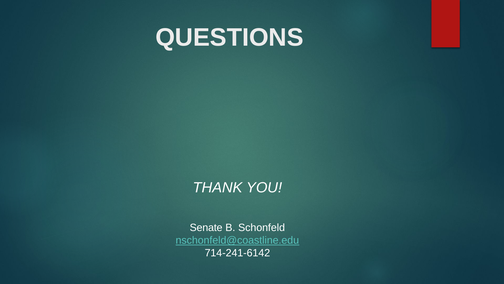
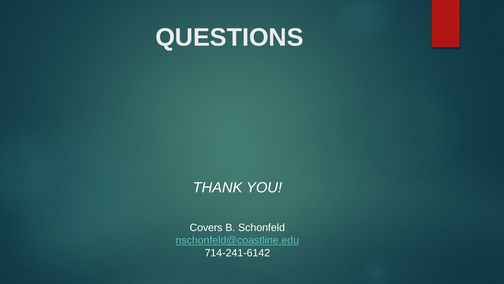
Senate: Senate -> Covers
